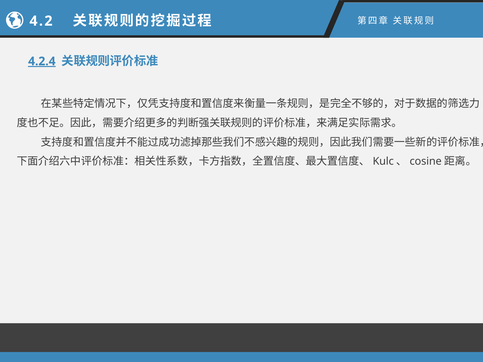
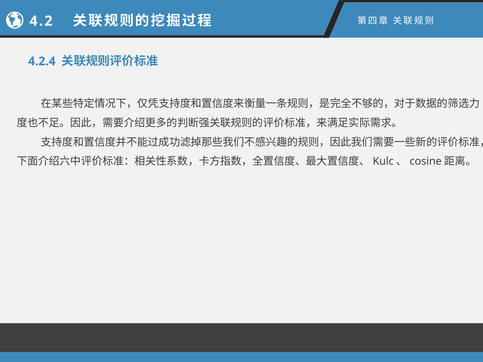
4.2.4 underline: present -> none
